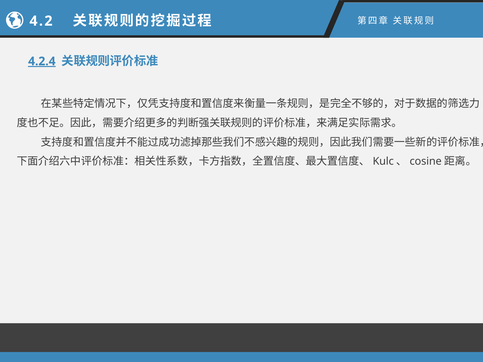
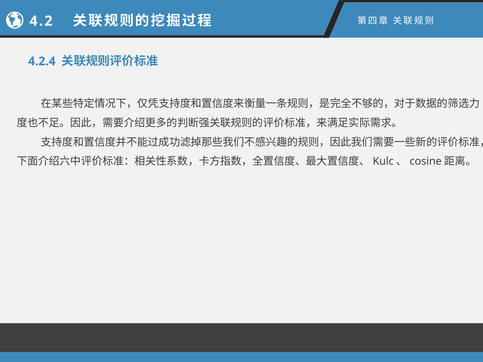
4.2.4 underline: present -> none
